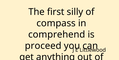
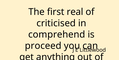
silly: silly -> real
compass: compass -> criticised
